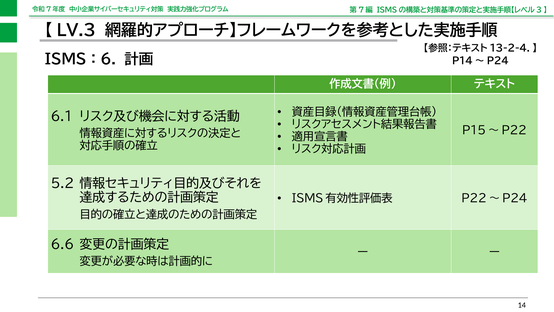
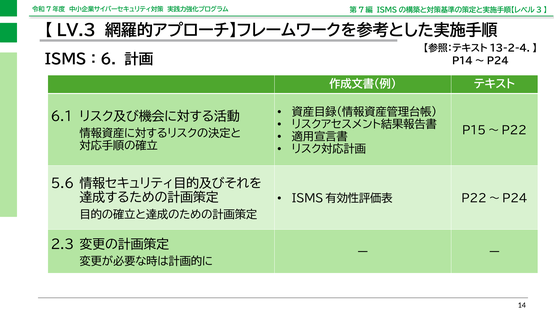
5.2: 5.2 -> 5.6
6.6: 6.6 -> 2.3
